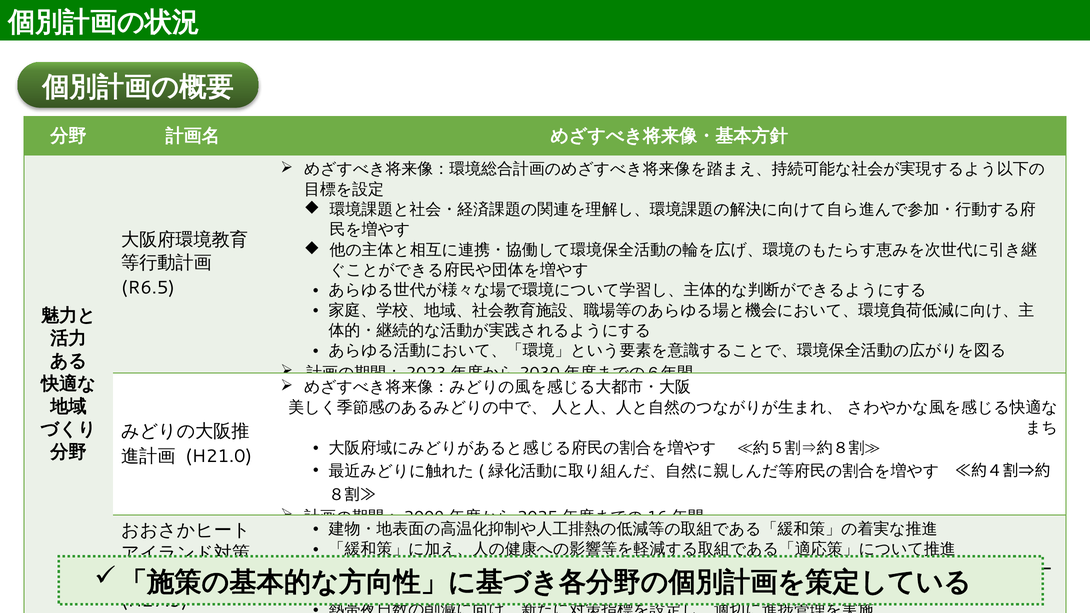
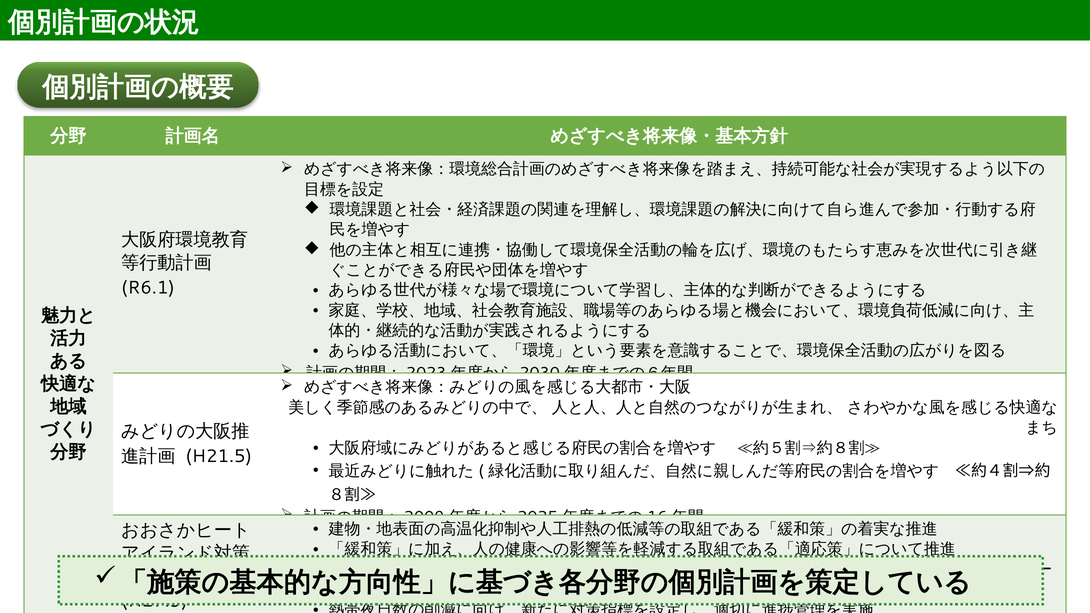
R6.5: R6.5 -> R6.1
H21.0: H21.0 -> H21.5
